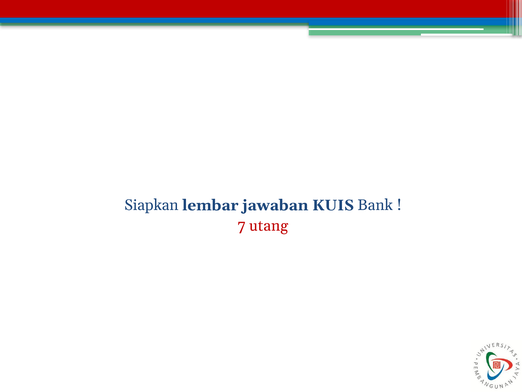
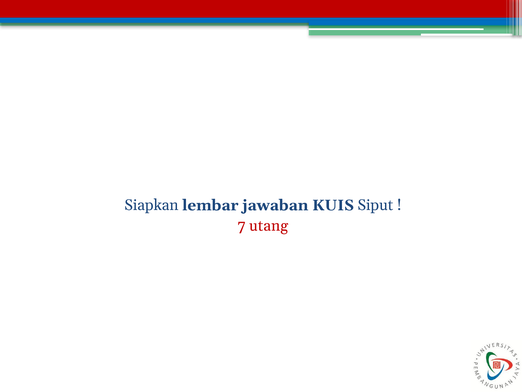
Bank: Bank -> Siput
